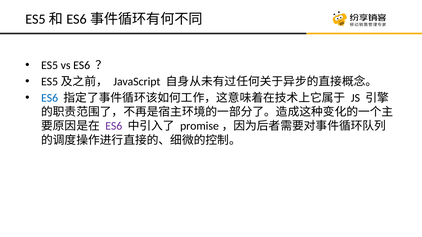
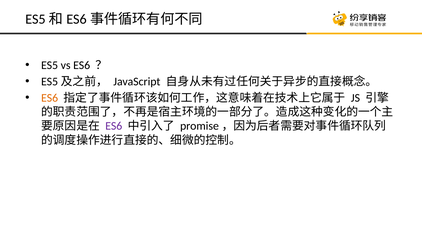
ES6 at (50, 98) colour: blue -> orange
